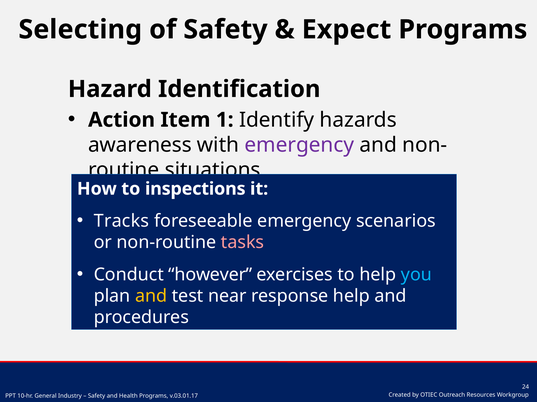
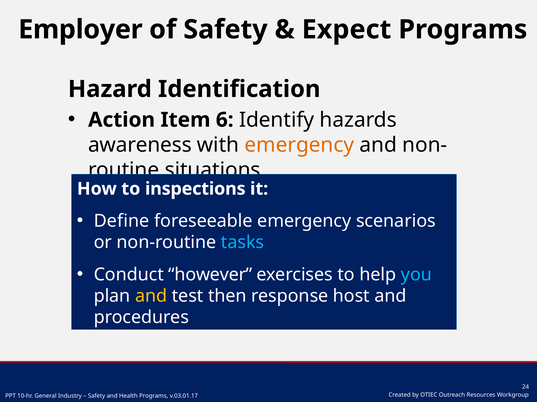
Selecting: Selecting -> Employer
1: 1 -> 6
emergency at (299, 145) colour: purple -> orange
Tracks: Tracks -> Define
tasks colour: pink -> light blue
near: near -> then
response help: help -> host
